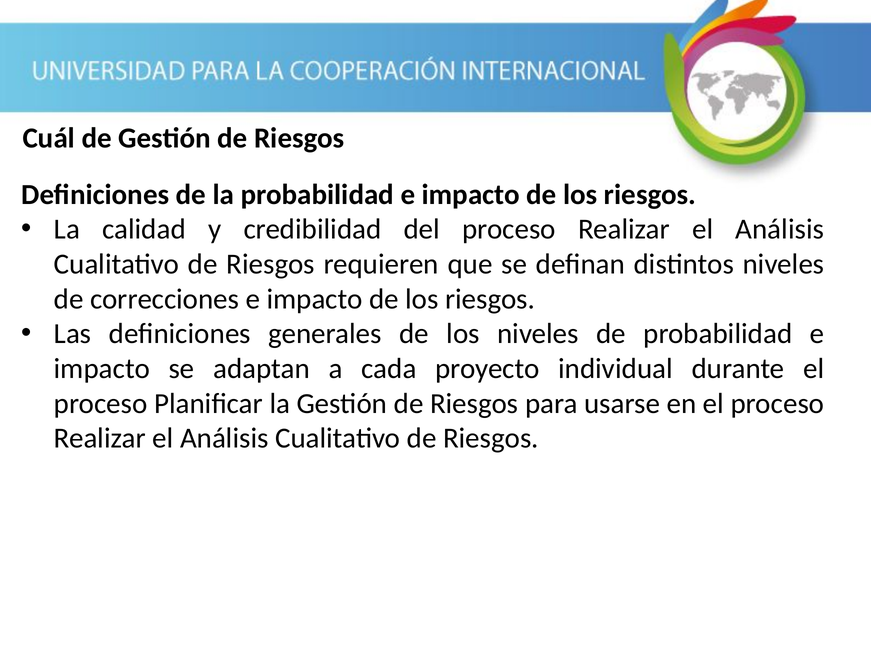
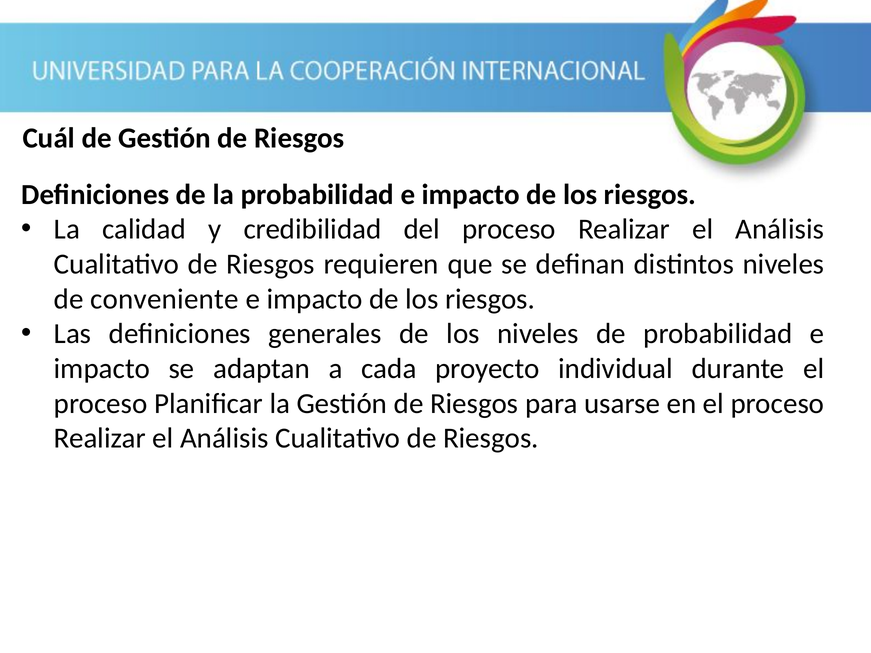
correcciones: correcciones -> conveniente
